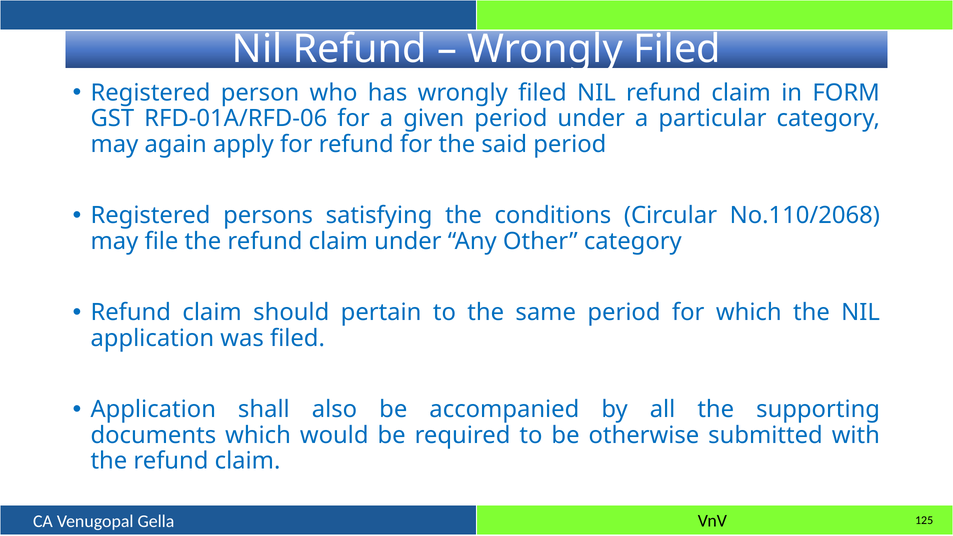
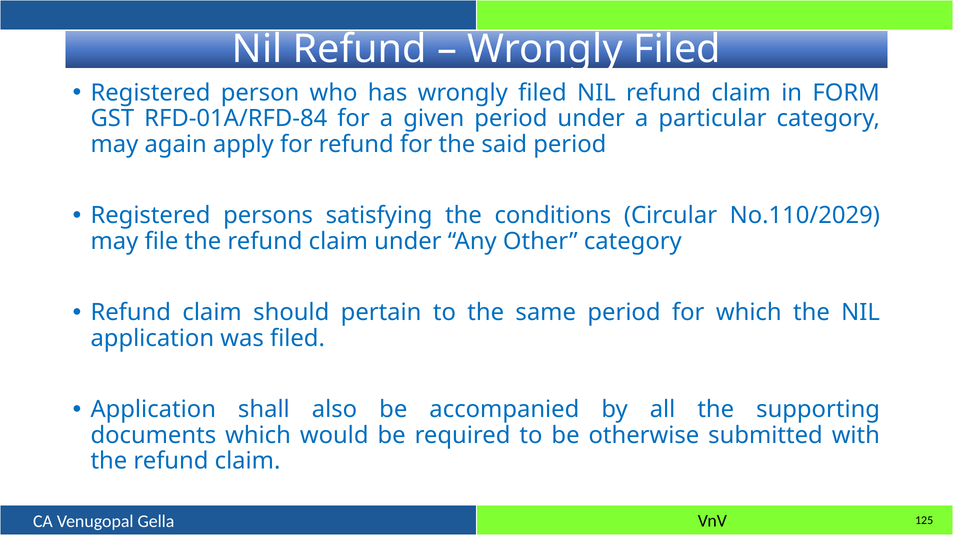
RFD-01A/RFD-06: RFD-01A/RFD-06 -> RFD-01A/RFD-84
No.110/2068: No.110/2068 -> No.110/2029
